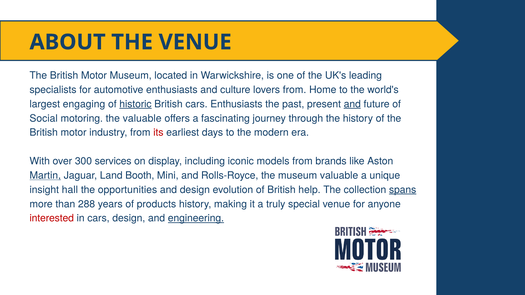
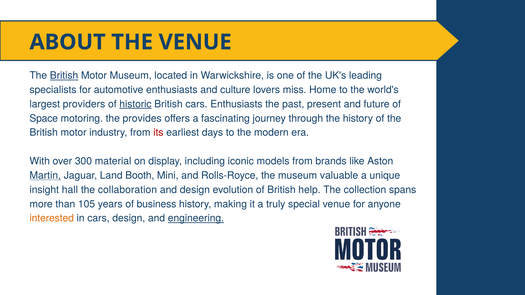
British at (64, 76) underline: none -> present
lovers from: from -> miss
engaging: engaging -> providers
and at (352, 104) underline: present -> none
Social: Social -> Space
the valuable: valuable -> provides
services: services -> material
opportunities: opportunities -> collaboration
spans underline: present -> none
288: 288 -> 105
products: products -> business
interested colour: red -> orange
